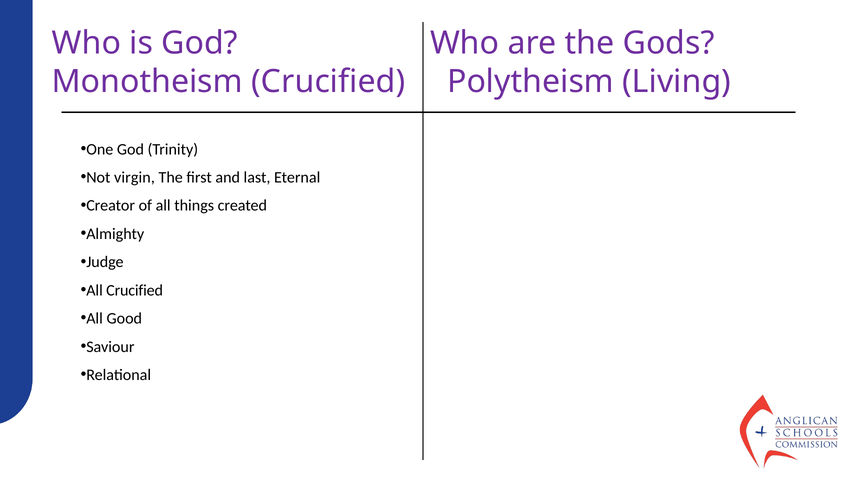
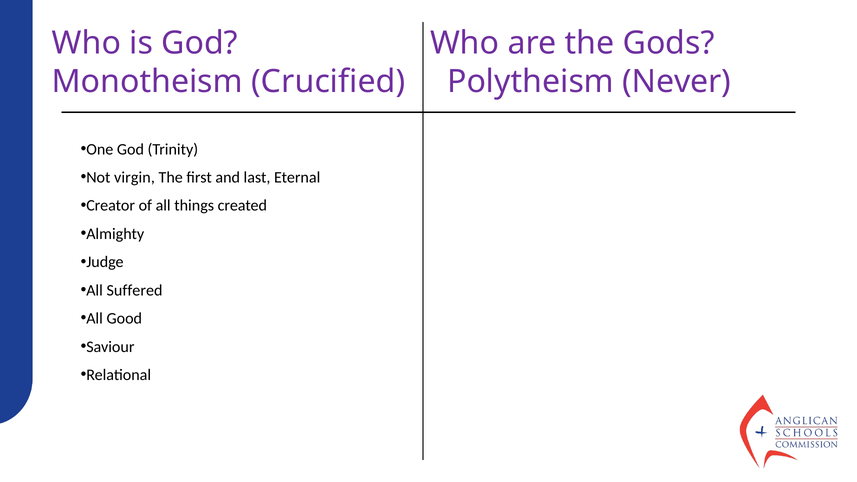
Living: Living -> Never
All Crucified: Crucified -> Suffered
